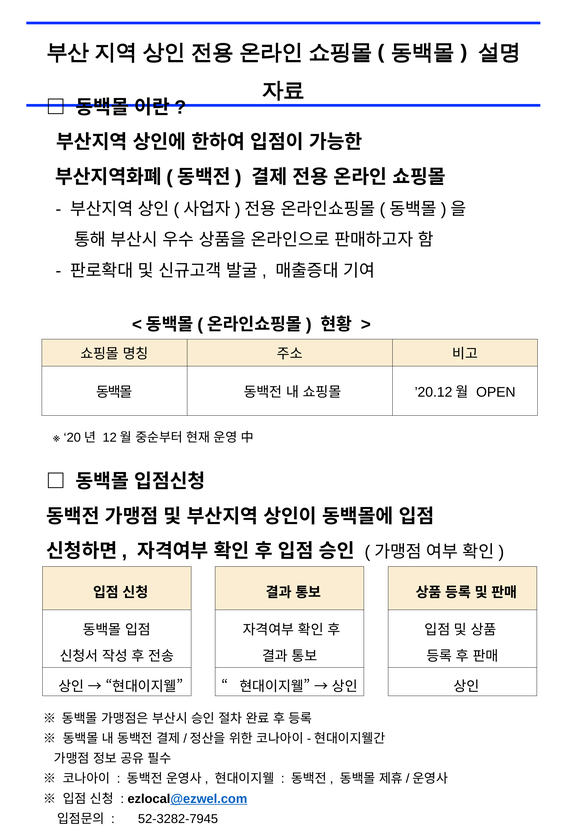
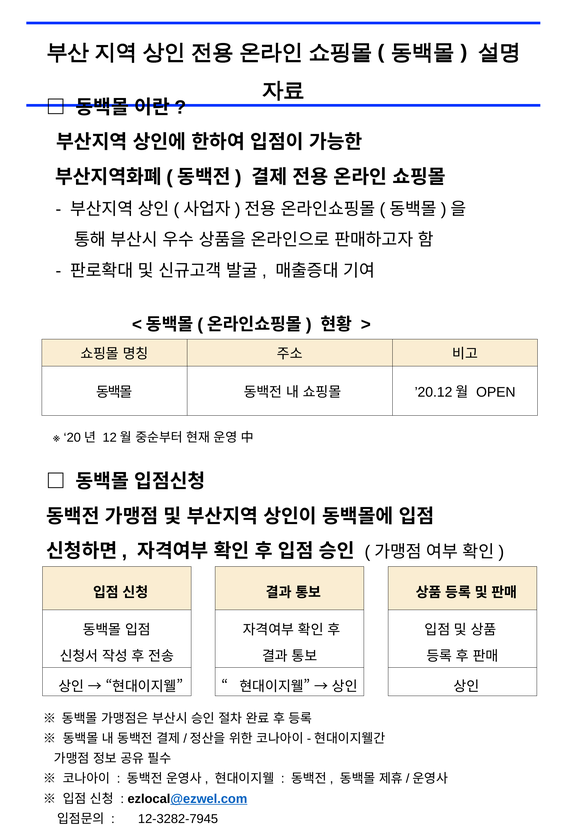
52-3282-7945: 52-3282-7945 -> 12-3282-7945
